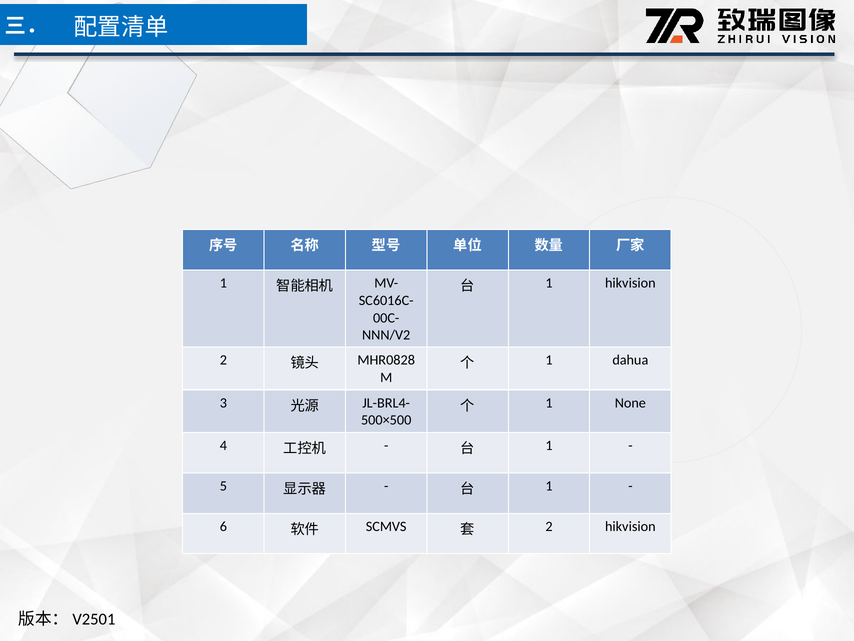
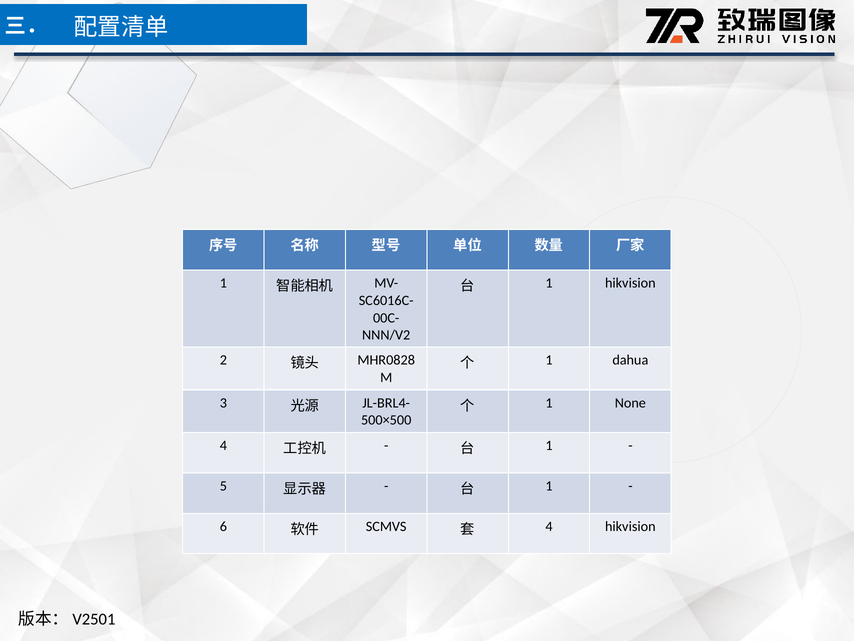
2 at (549, 526): 2 -> 4
